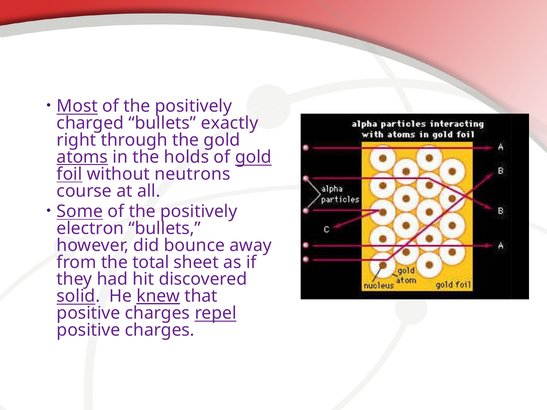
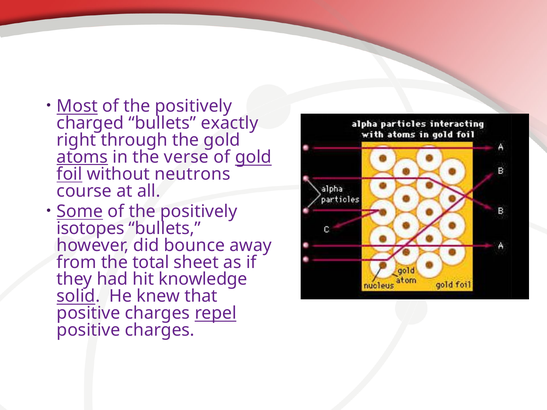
holds: holds -> verse
electron: electron -> isotopes
discovered: discovered -> knowledge
knew underline: present -> none
